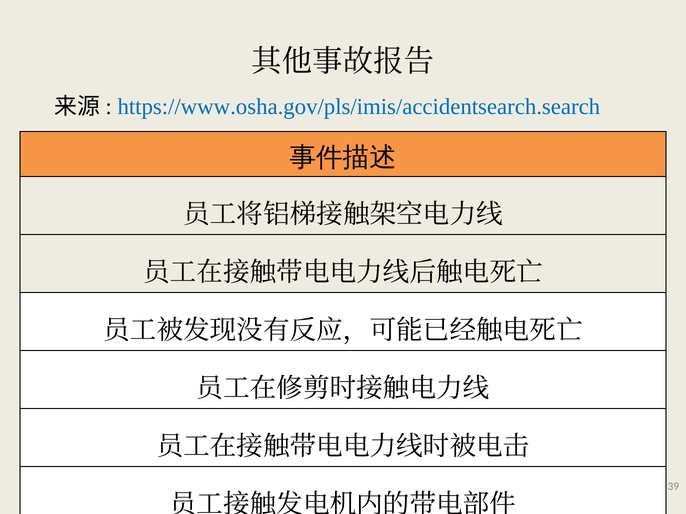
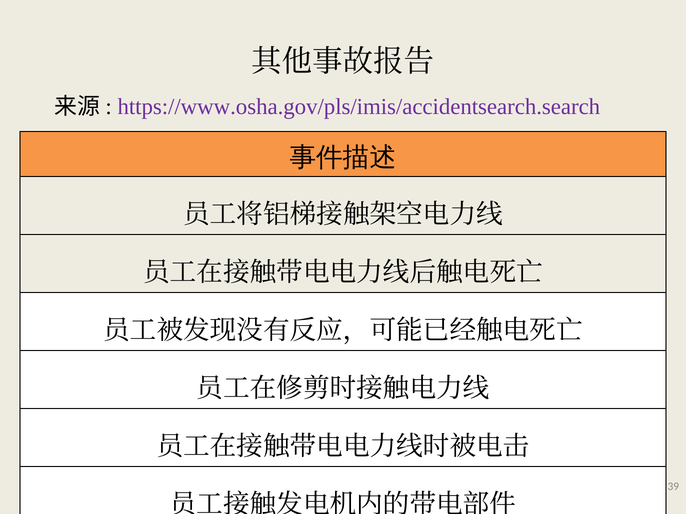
https://www.osha.gov/pls/imis/accidentsearch.search colour: blue -> purple
